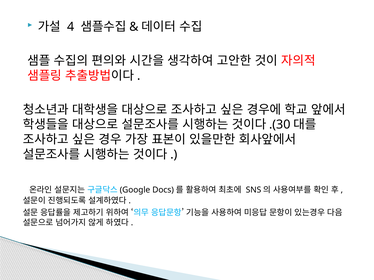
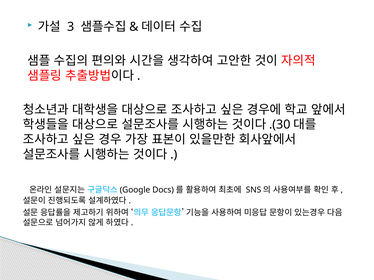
4: 4 -> 3
